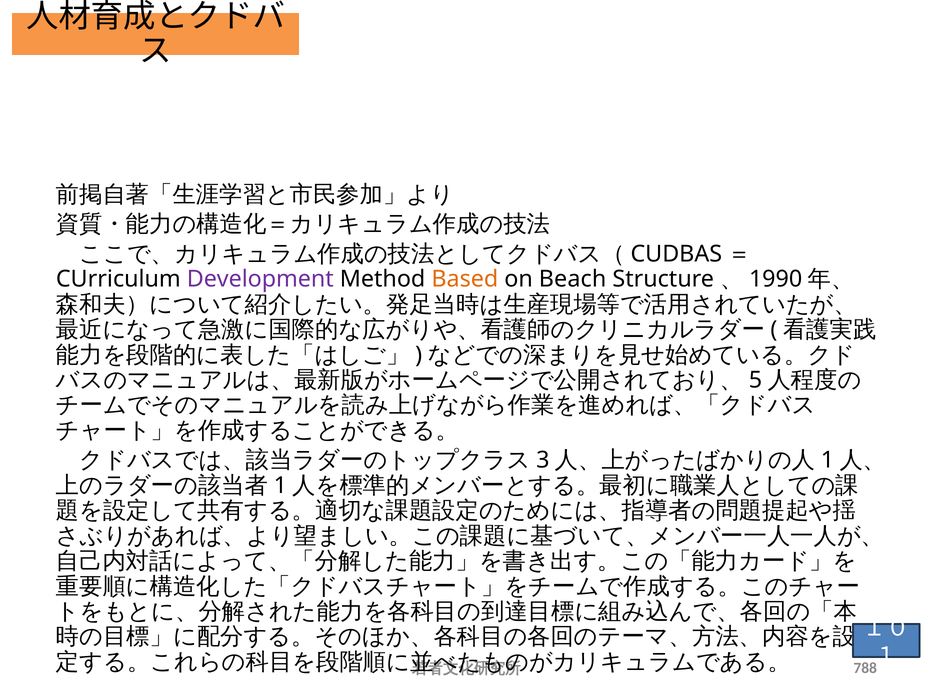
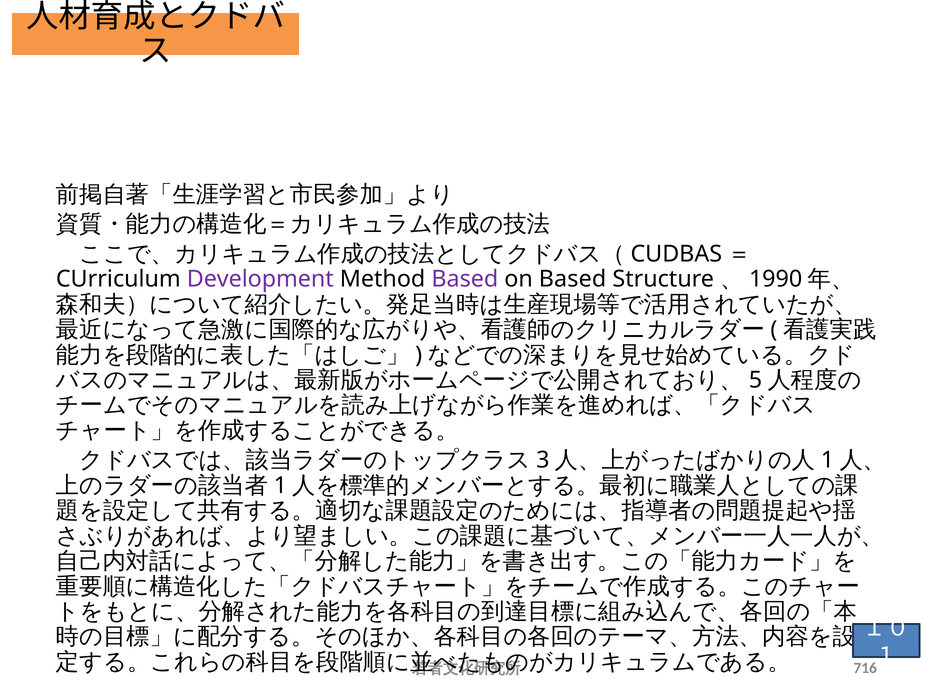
Based at (465, 279) colour: orange -> purple
on Beach: Beach -> Based
788: 788 -> 716
